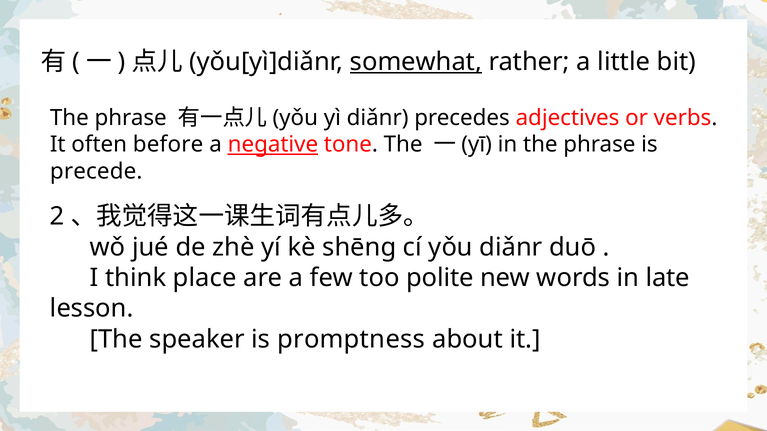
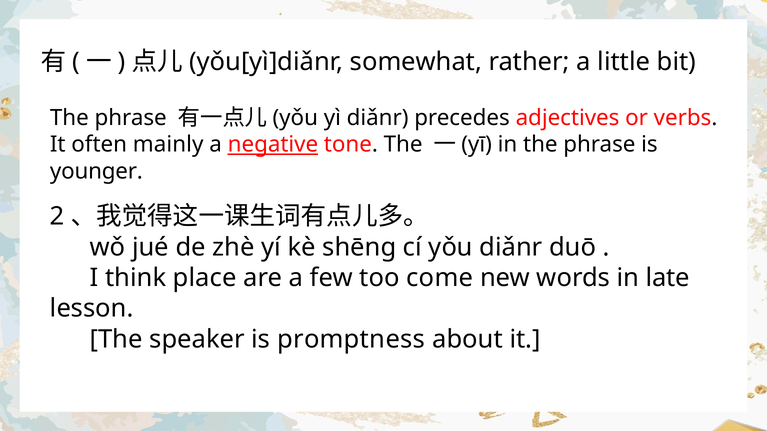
somewhat underline: present -> none
before: before -> mainly
precede: precede -> younger
polite: polite -> come
